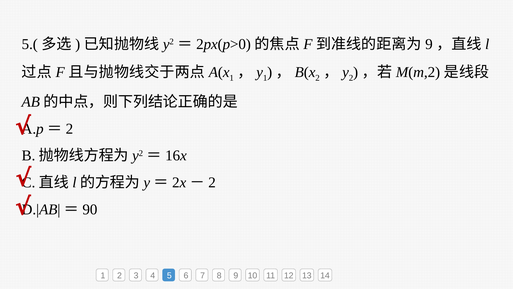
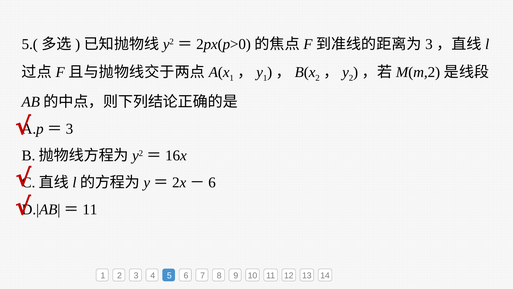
9 at (429, 44): 9 -> 3
2 at (69, 129): 2 -> 3
2 at (212, 182): 2 -> 6
90 at (90, 209): 90 -> 11
